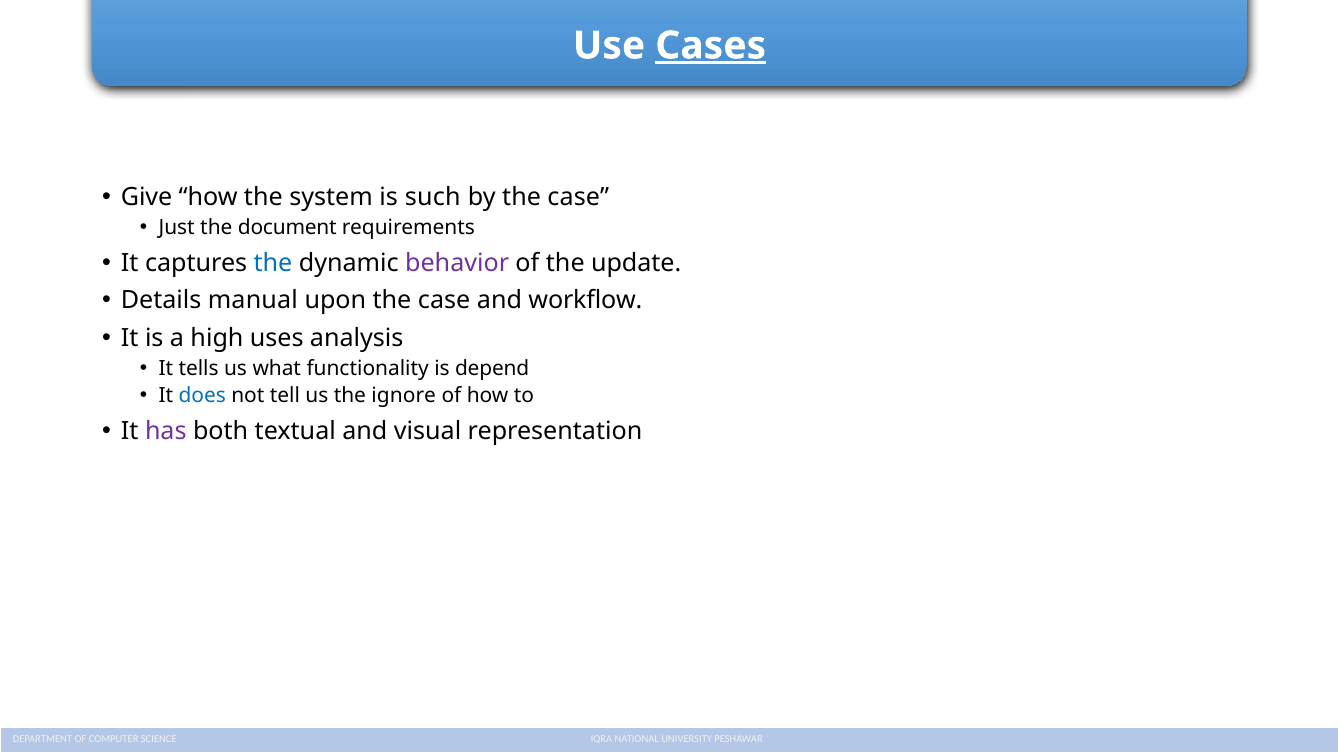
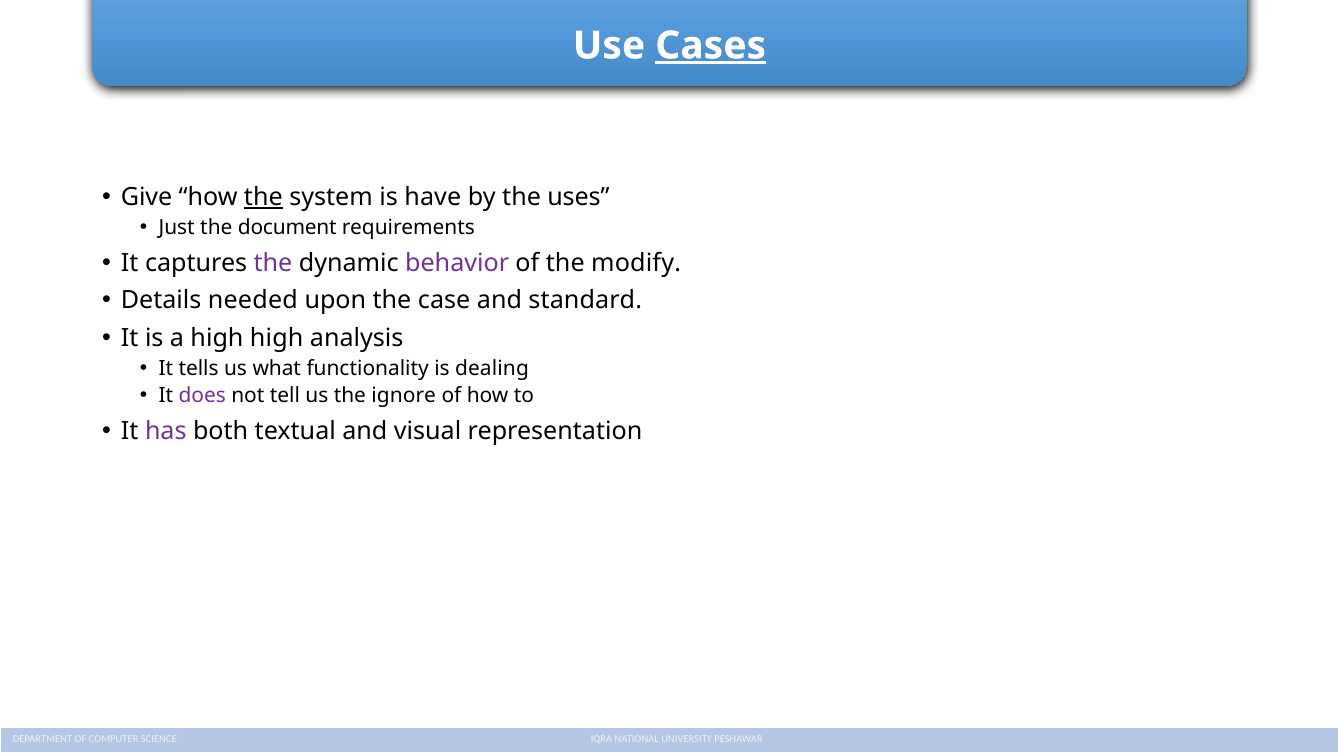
the at (263, 198) underline: none -> present
such: such -> have
by the case: case -> uses
the at (273, 263) colour: blue -> purple
update: update -> modify
manual: manual -> needed
workflow: workflow -> standard
high uses: uses -> high
depend: depend -> dealing
does colour: blue -> purple
